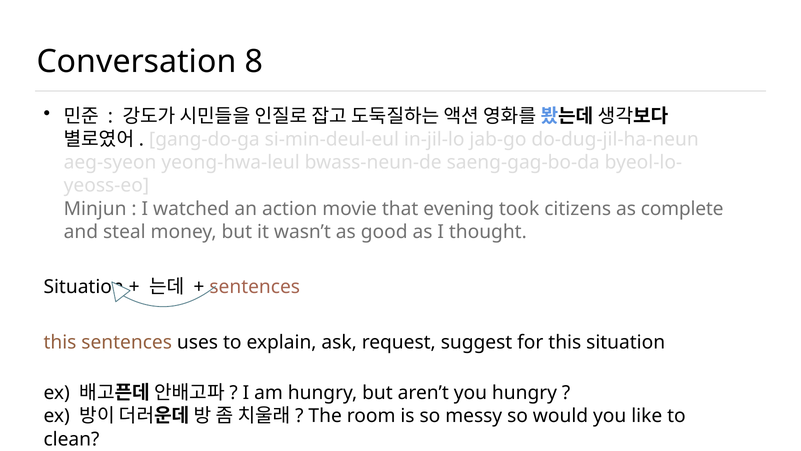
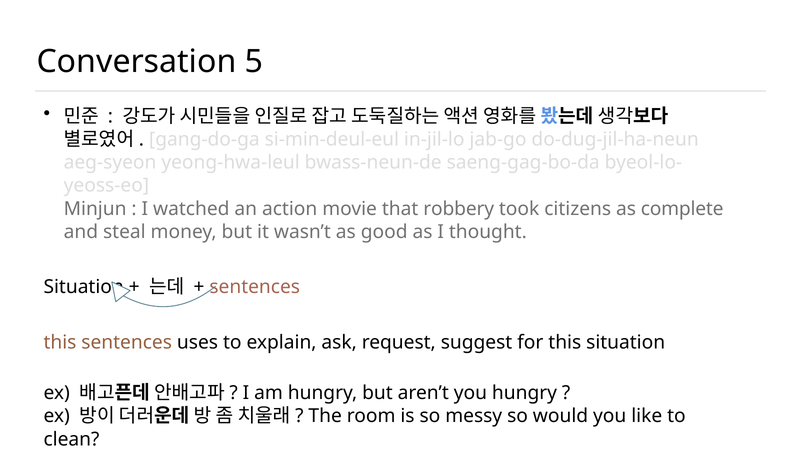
8: 8 -> 5
evening: evening -> robbery
